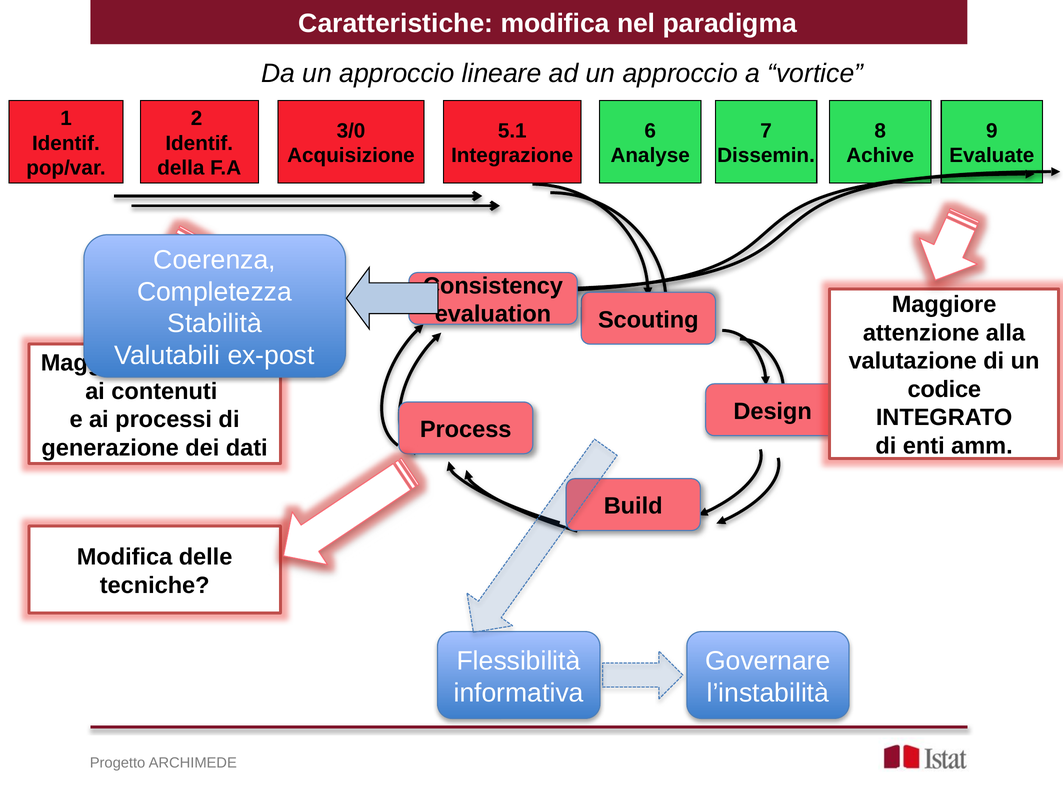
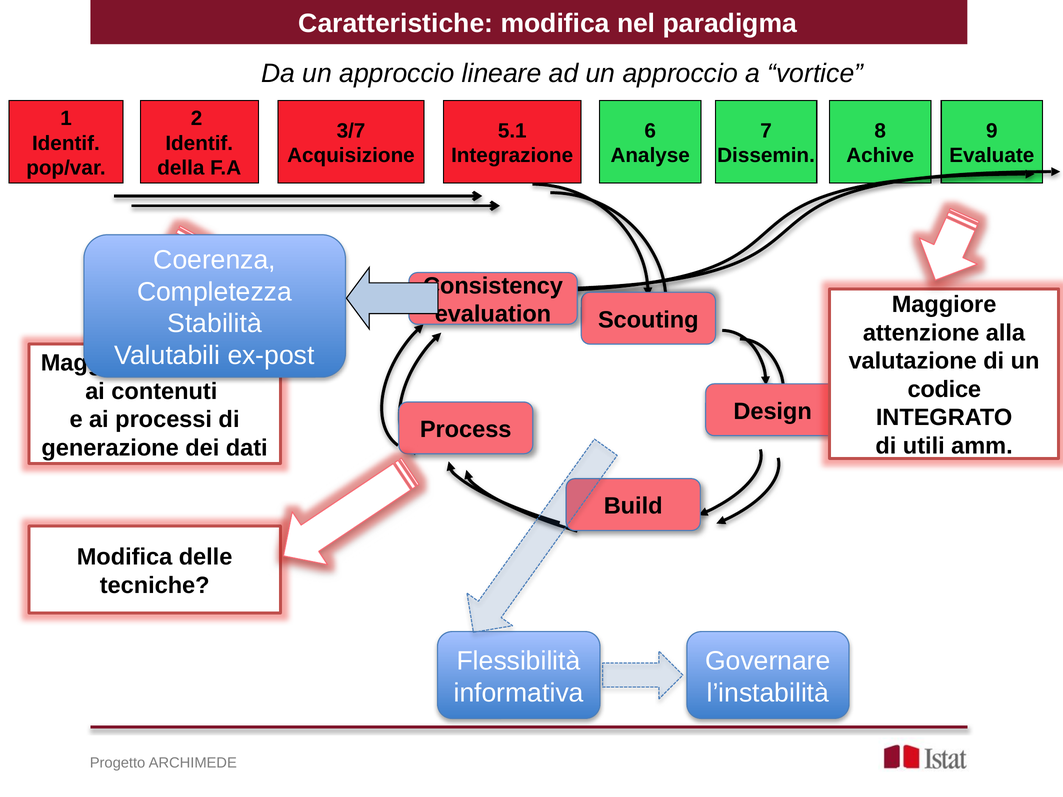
3/0: 3/0 -> 3/7
enti: enti -> utili
